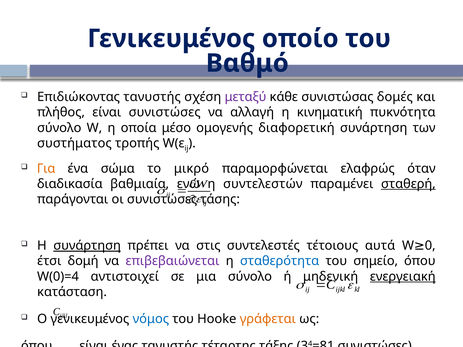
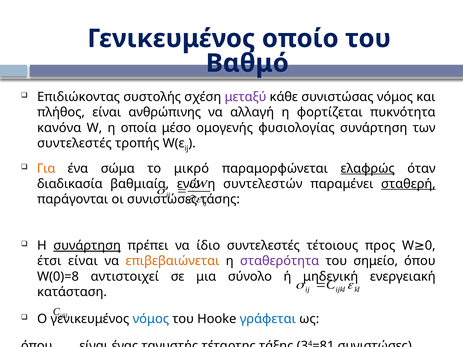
Επιδιώκοντας τανυστής: τανυστής -> συστολής
συνιστώσας δομές: δομές -> νόμος
είναι συνιστώσες: συνιστώσες -> ανθρώπινης
κινηματική: κινηματική -> φορτίζεται
σύνολο at (59, 128): σύνολο -> κανόνα
διαφορετική: διαφορετική -> φυσιολογίας
συστήματος at (74, 143): συστήματος -> συντελεστές
ελαφρώς underline: none -> present
στις: στις -> ίδιο
αυτά: αυτά -> προς
έτσι δομή: δομή -> είναι
επιβεβαιώνεται colour: purple -> orange
σταθερότητα colour: blue -> purple
W(0)=4: W(0)=4 -> W(0)=8
ενεργειακή underline: present -> none
γράφεται colour: orange -> blue
